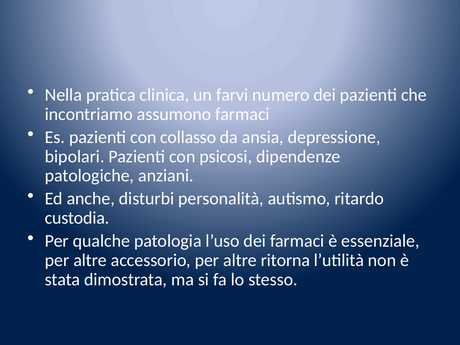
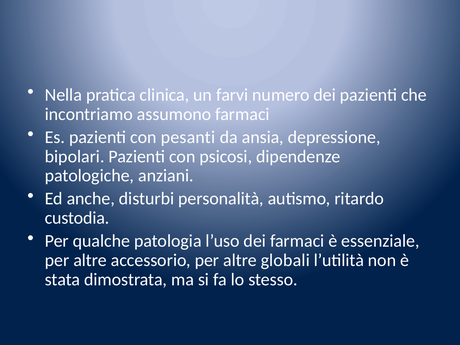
collasso: collasso -> pesanti
ritorna: ritorna -> globali
